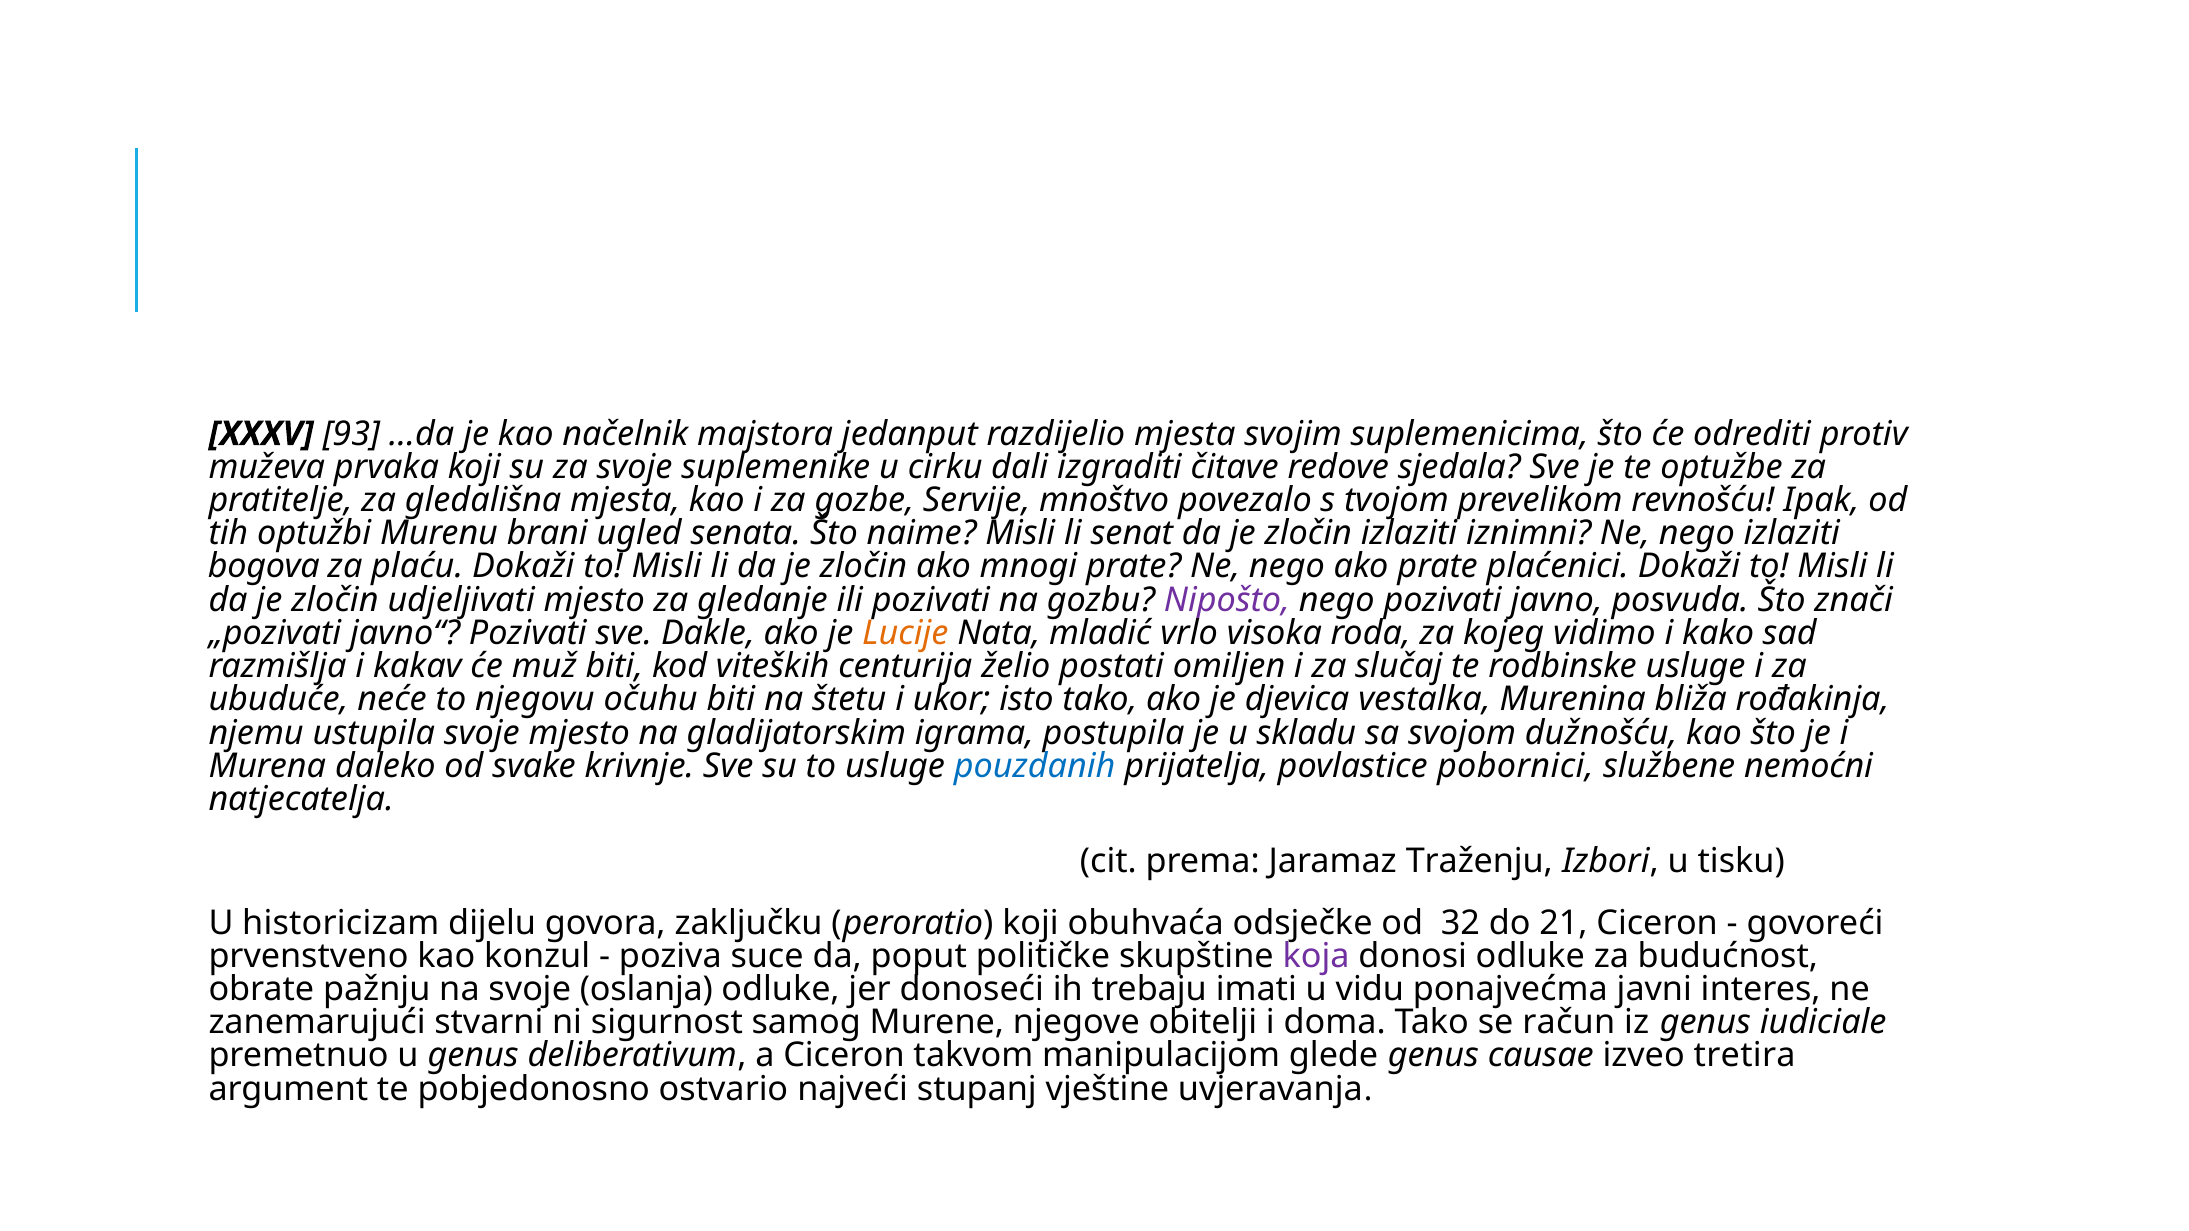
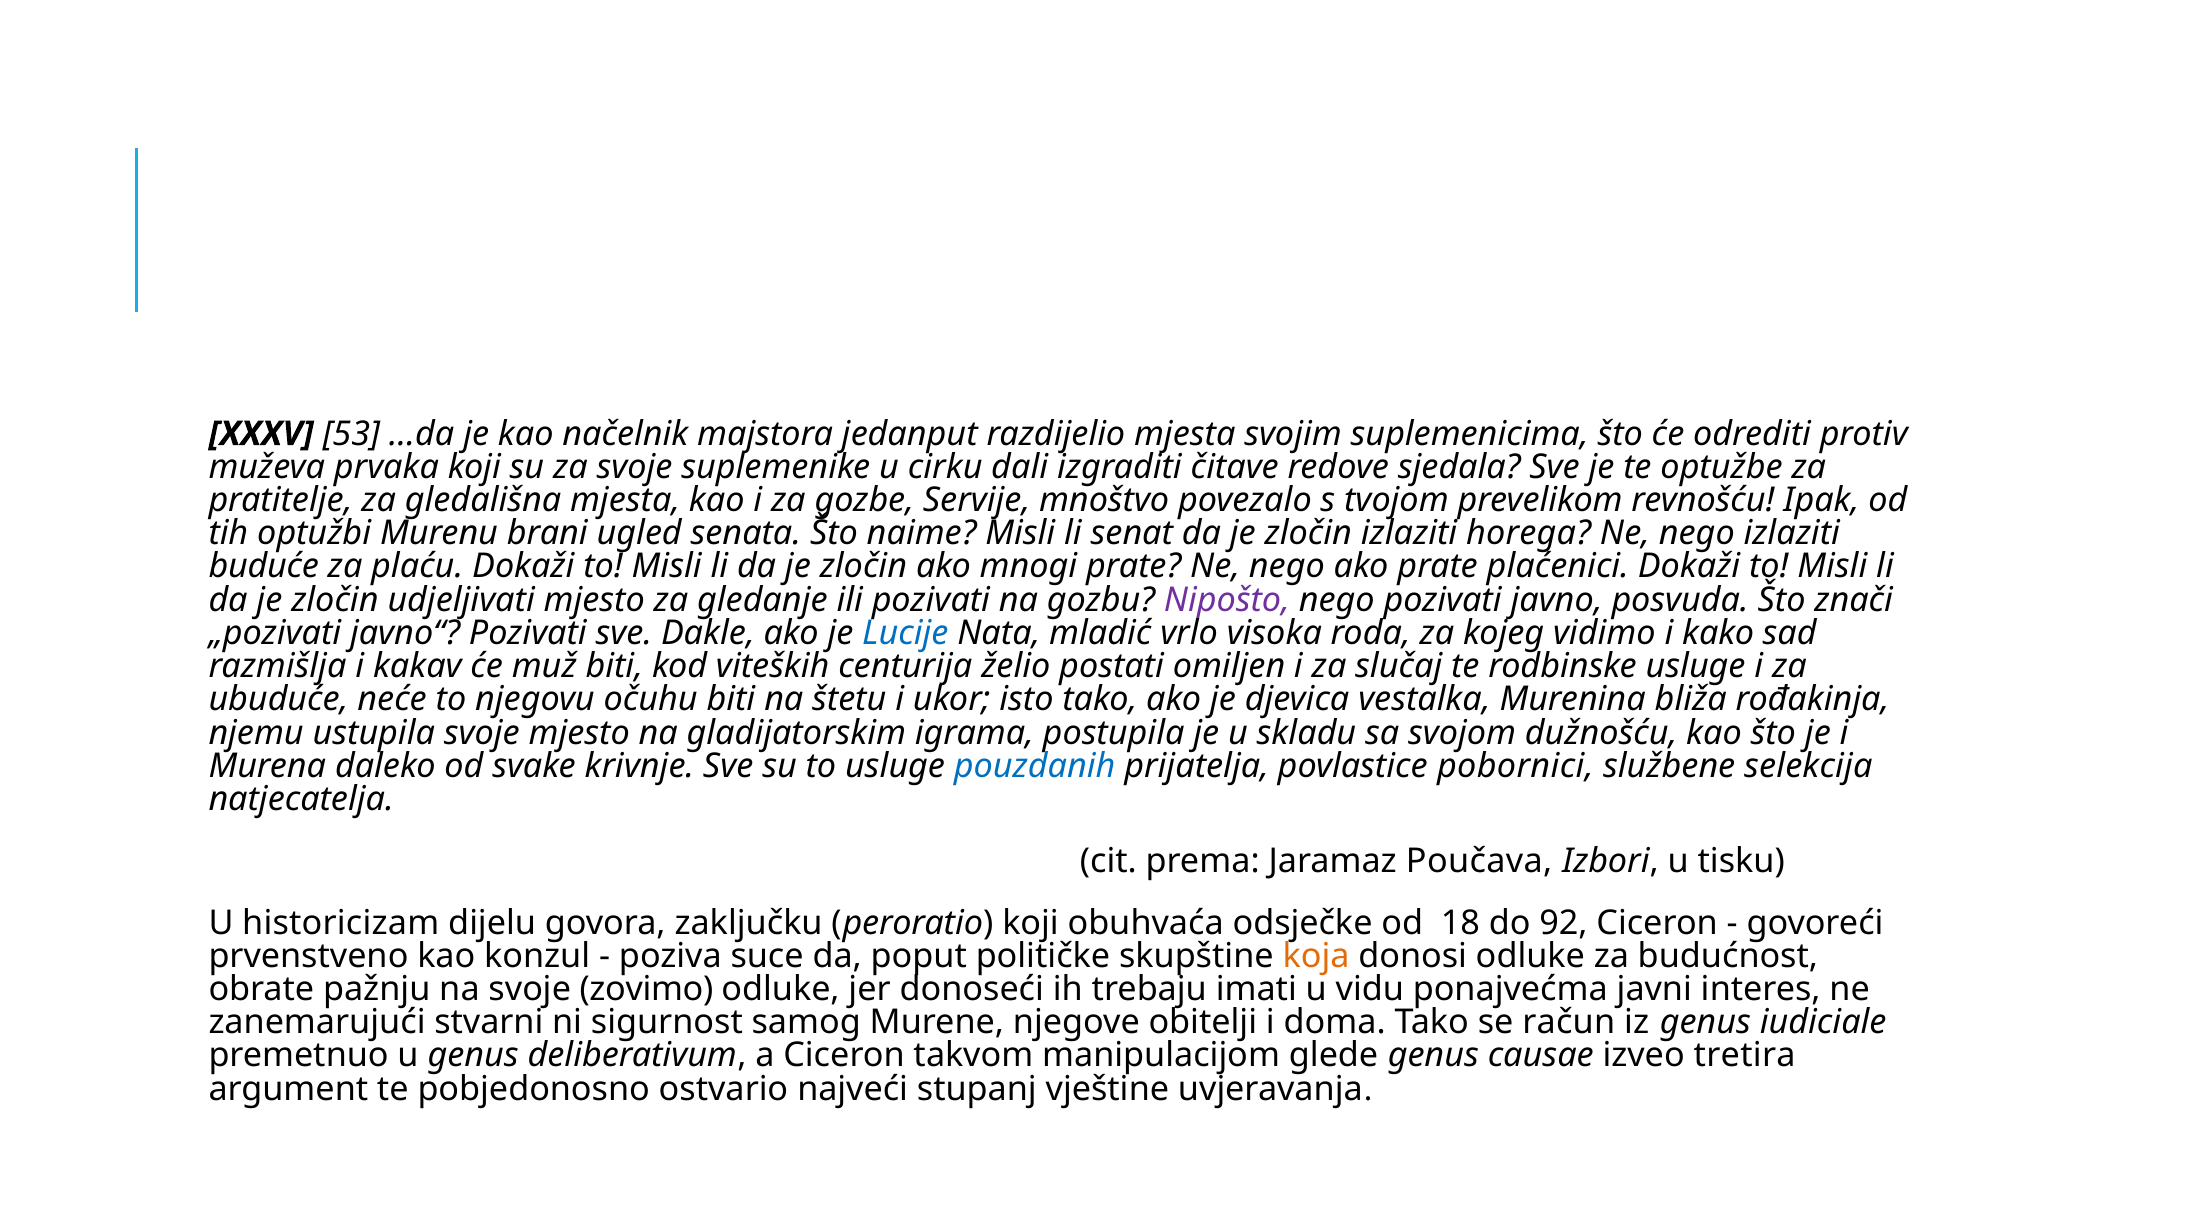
93: 93 -> 53
iznimni: iznimni -> horega
bogova: bogova -> buduće
Lucije colour: orange -> blue
nemoćni: nemoćni -> selekcija
Traženju: Traženju -> Poučava
32: 32 -> 18
21: 21 -> 92
koja colour: purple -> orange
oslanja: oslanja -> zovimo
